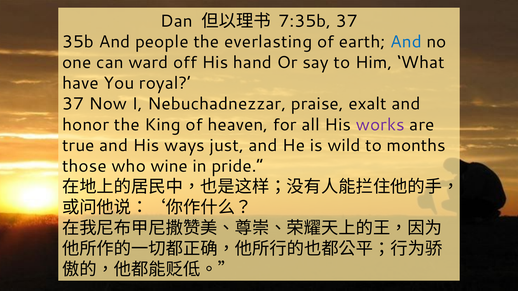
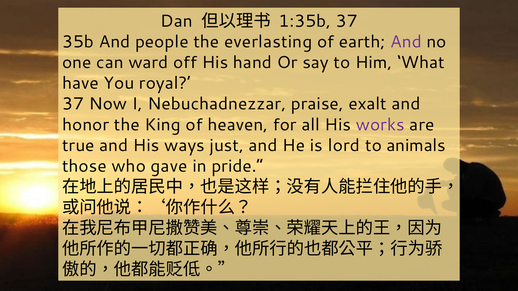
7:35b: 7:35b -> 1:35b
And at (406, 42) colour: blue -> purple
wild: wild -> lord
months: months -> animals
wine: wine -> gave
